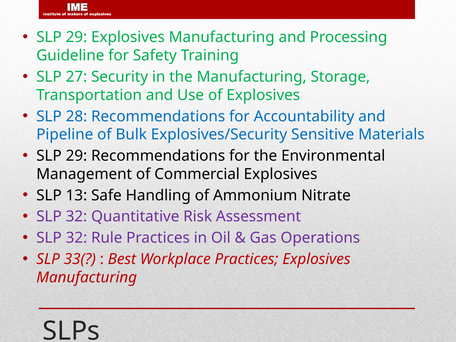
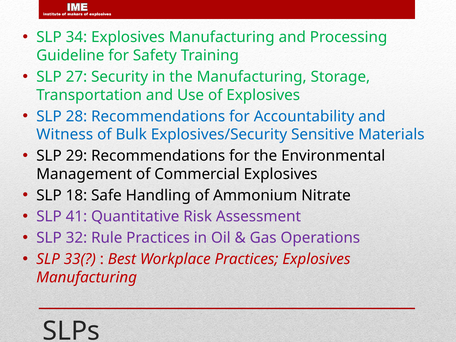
29 at (76, 37): 29 -> 34
Pipeline: Pipeline -> Witness
13: 13 -> 18
32 at (76, 217): 32 -> 41
